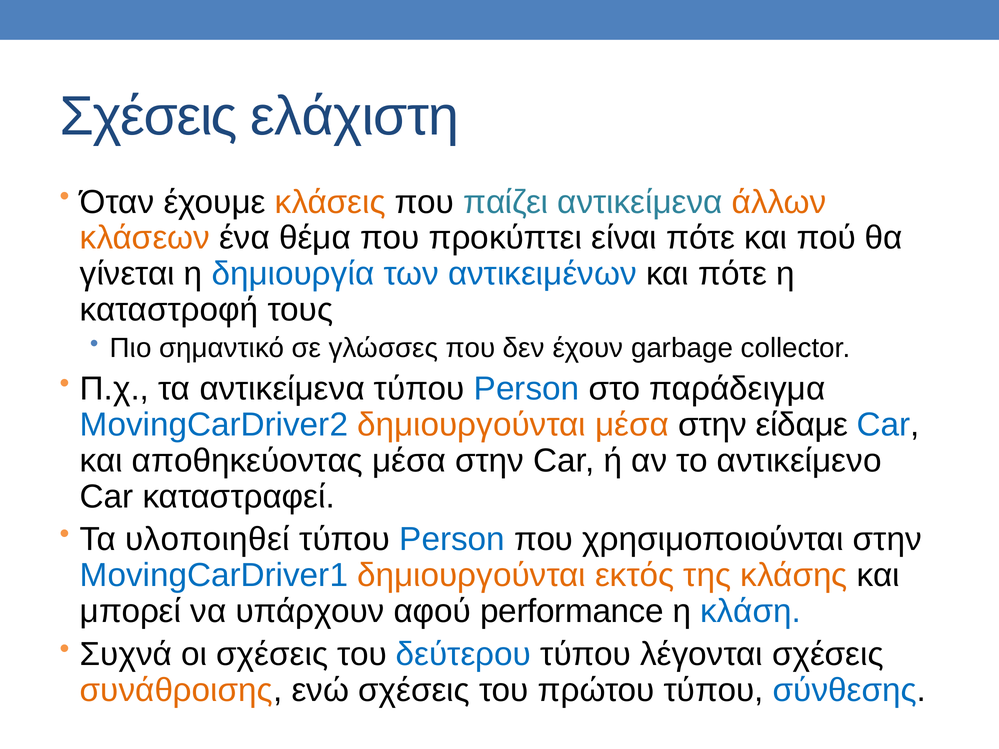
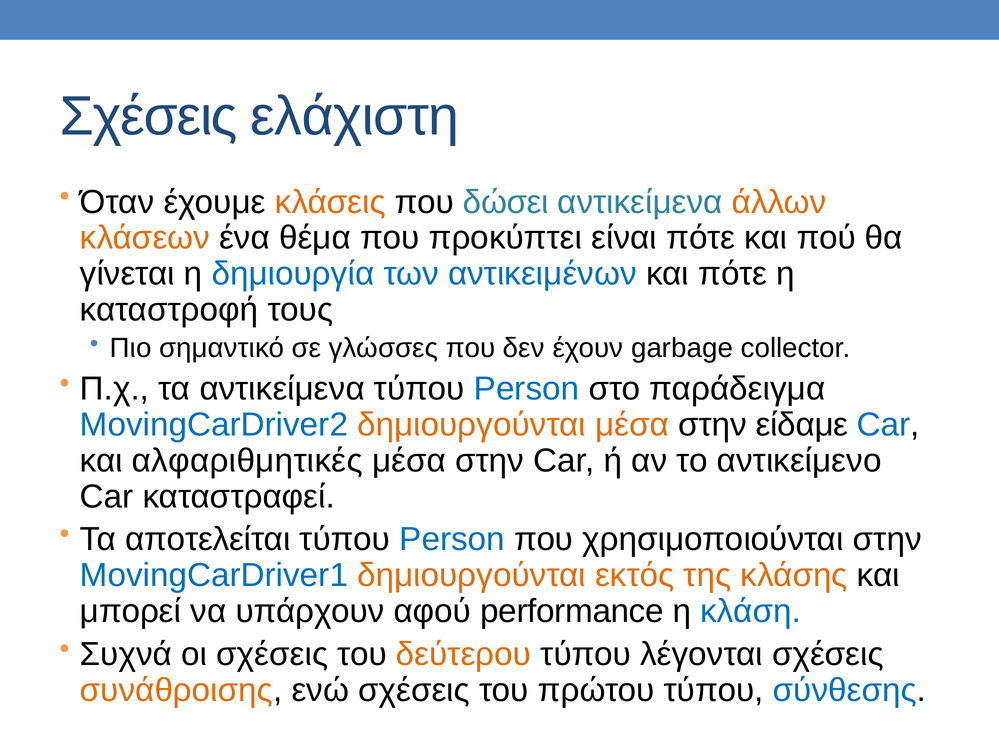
παίζει: παίζει -> δώσει
αποθηκεύοντας: αποθηκεύοντας -> αλφαριθμητικές
υλοποιηθεί: υλοποιηθεί -> αποτελείται
δεύτερου colour: blue -> orange
